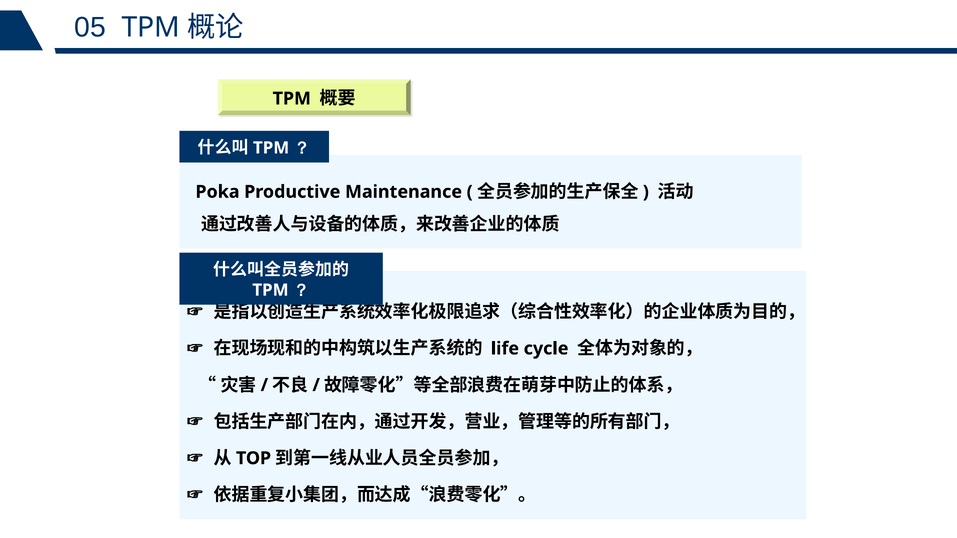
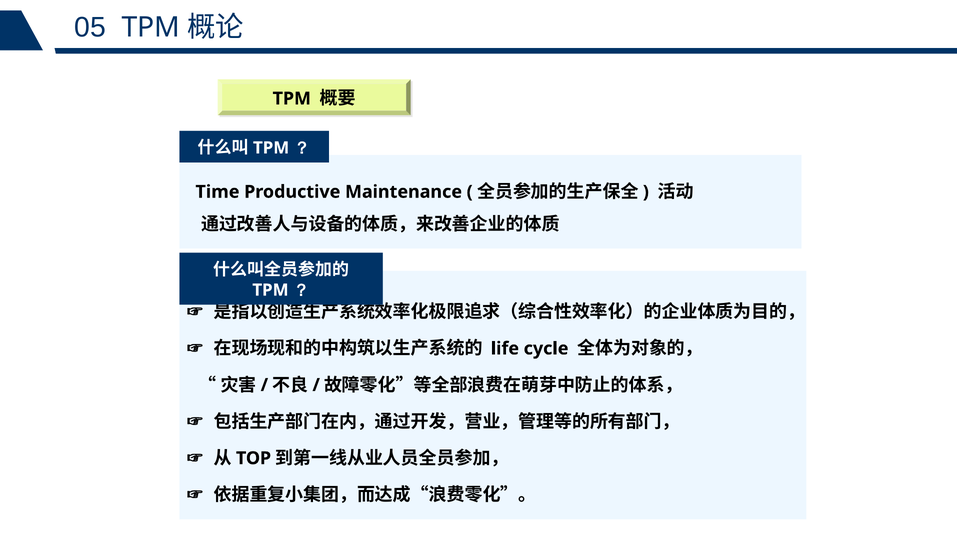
Poka: Poka -> Time
